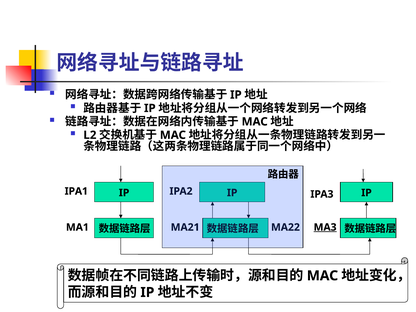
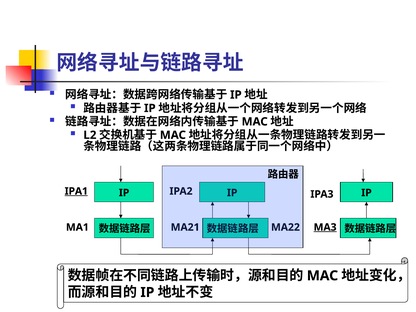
IPA1 underline: none -> present
